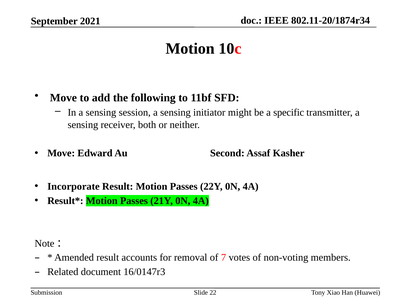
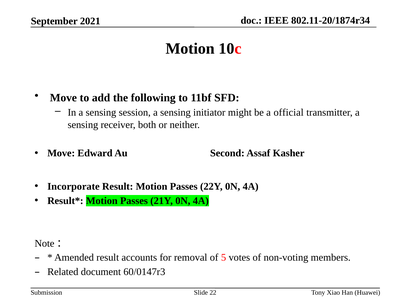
specific: specific -> official
7: 7 -> 5
16/0147r3: 16/0147r3 -> 60/0147r3
